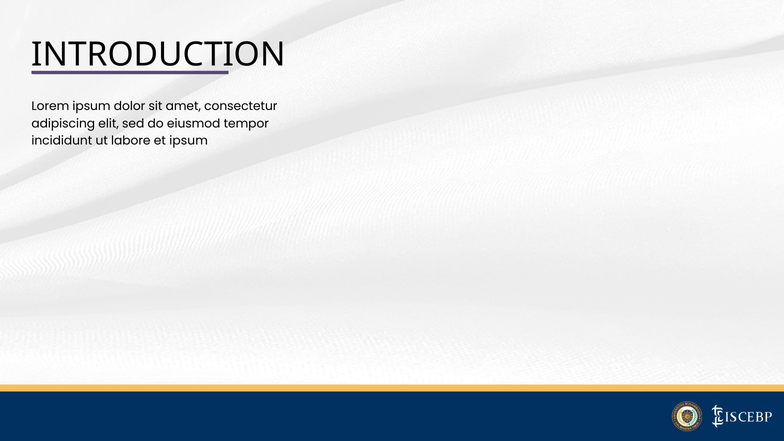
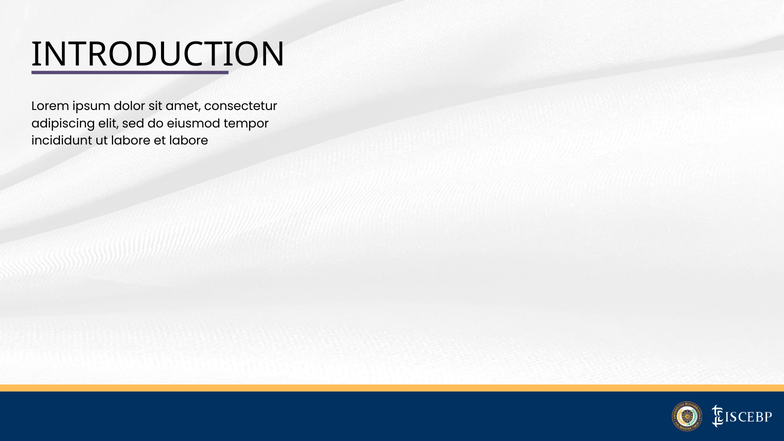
et ipsum: ipsum -> labore
